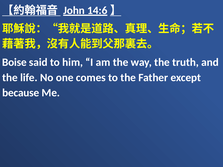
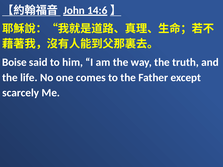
because: because -> scarcely
